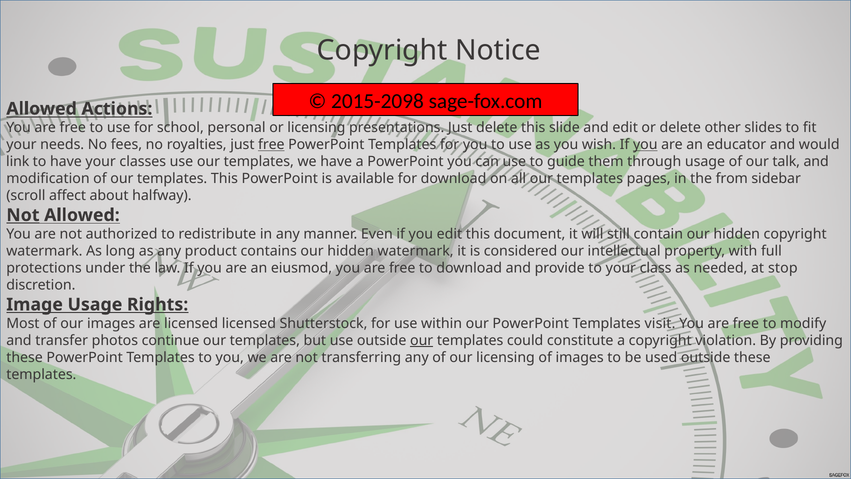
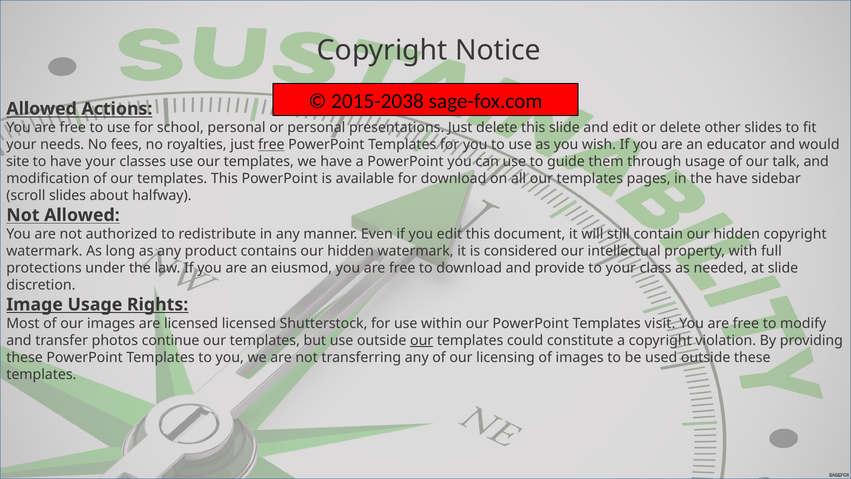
2015-2098: 2015-2098 -> 2015-2038
or licensing: licensing -> personal
you at (645, 145) underline: present -> none
link: link -> site
the from: from -> have
scroll affect: affect -> slides
Not at (23, 215) underline: present -> none
at stop: stop -> slide
